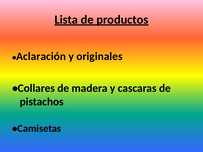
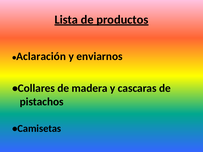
originales: originales -> enviarnos
